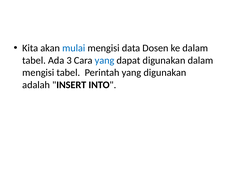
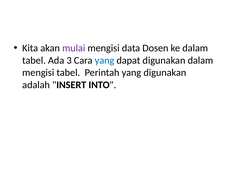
mulai colour: blue -> purple
